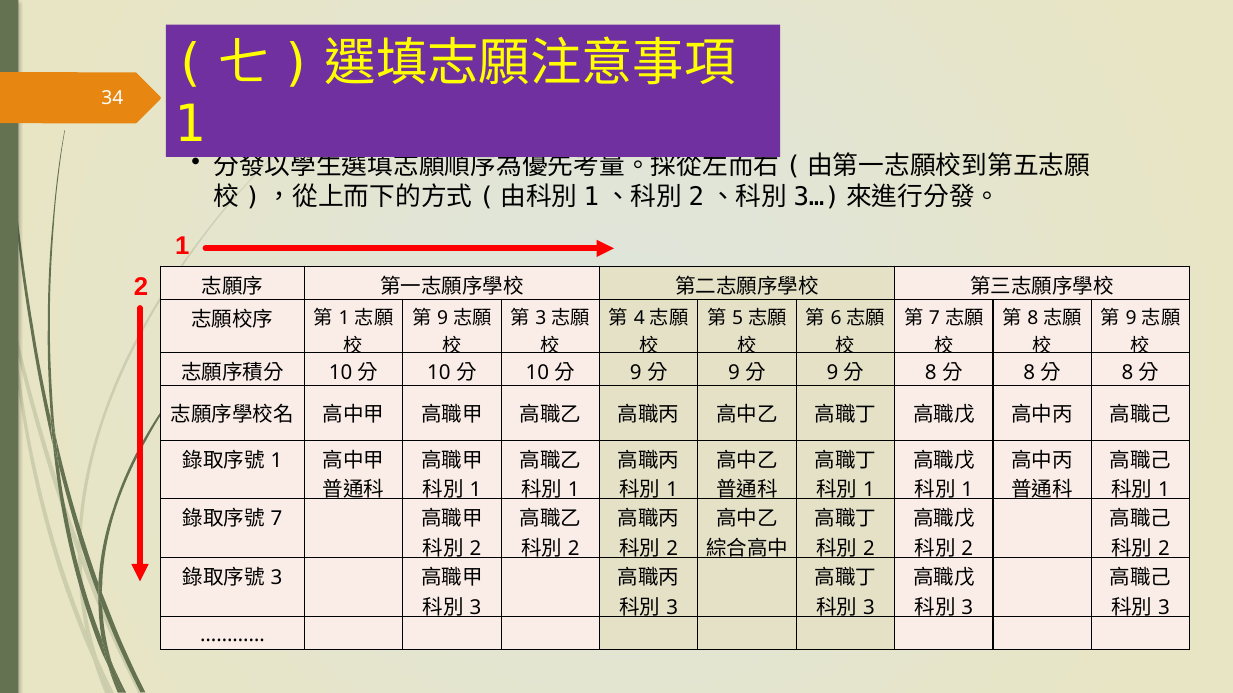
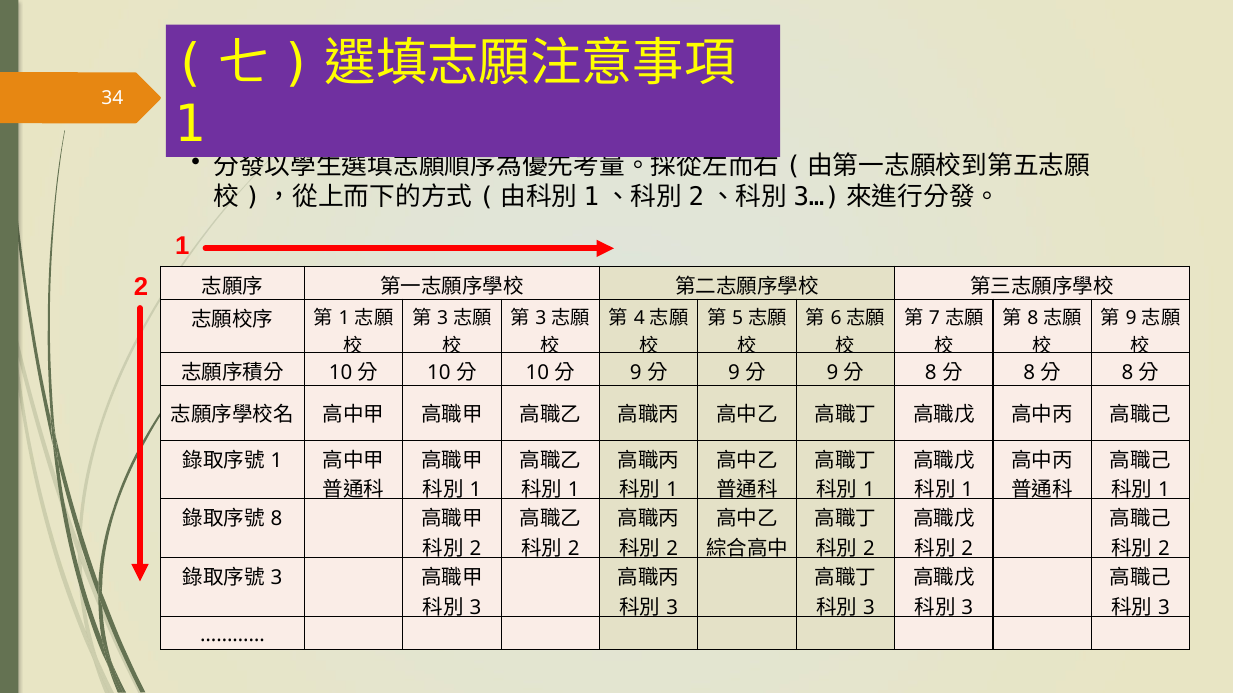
9 at (443, 319): 9 -> 3
7 at (276, 520): 7 -> 8
